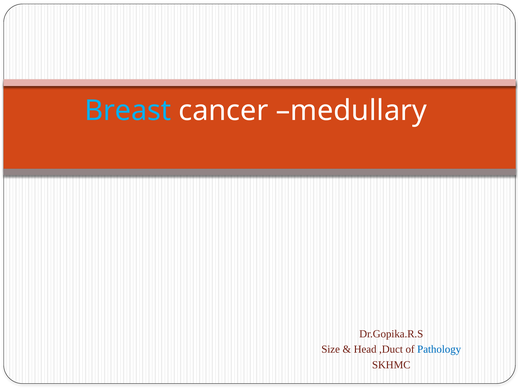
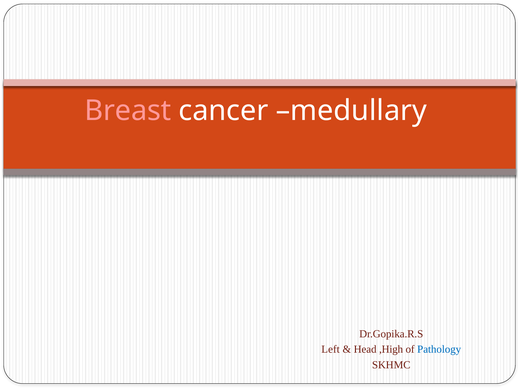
Breast colour: light blue -> pink
Size: Size -> Left
,Duct: ,Duct -> ,High
